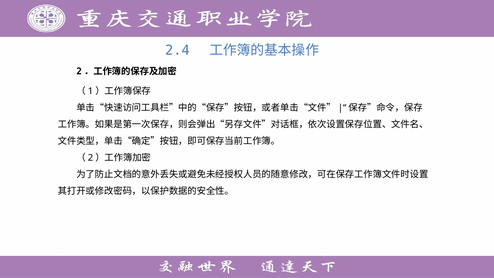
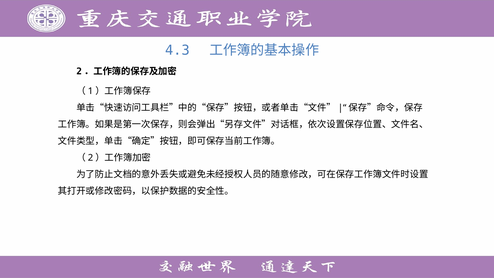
2.4: 2.4 -> 4.3
